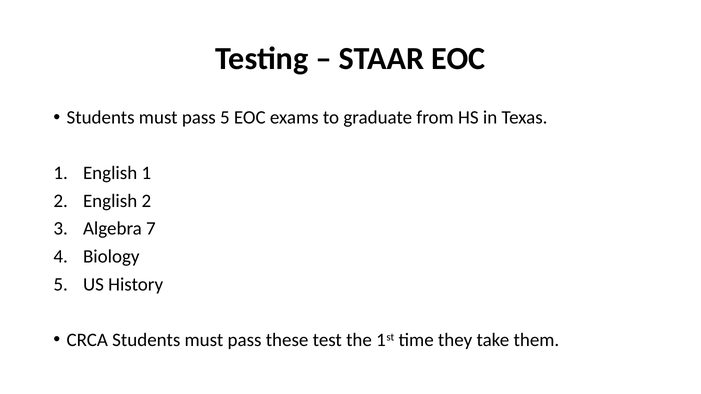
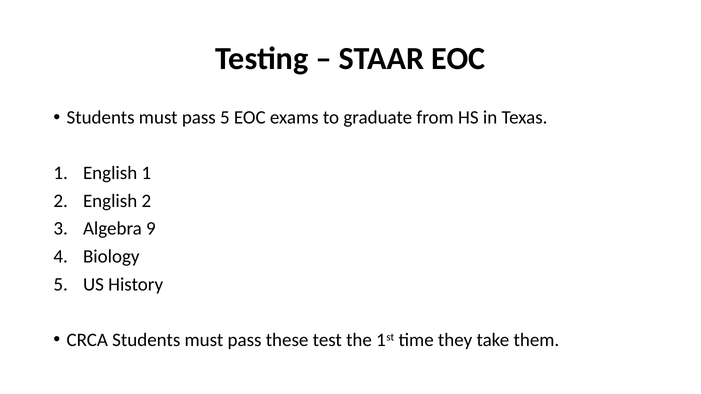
7: 7 -> 9
